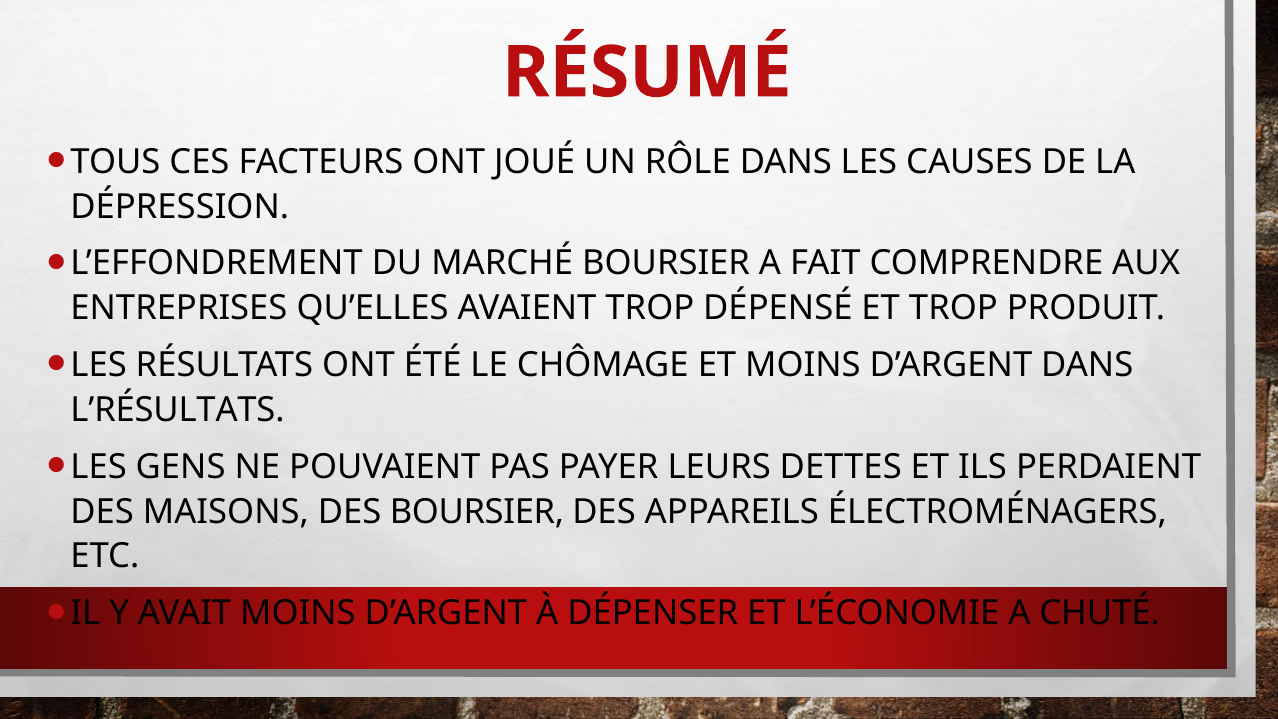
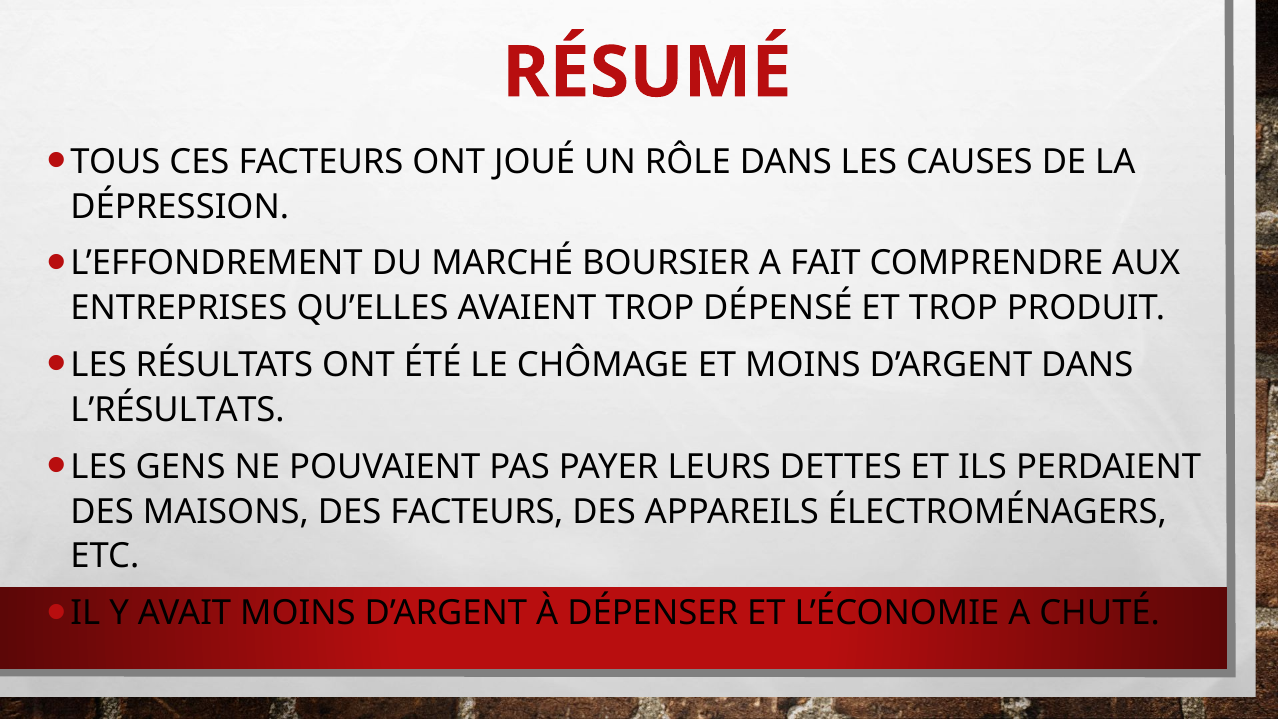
DES BOURSIER: BOURSIER -> FACTEURS
